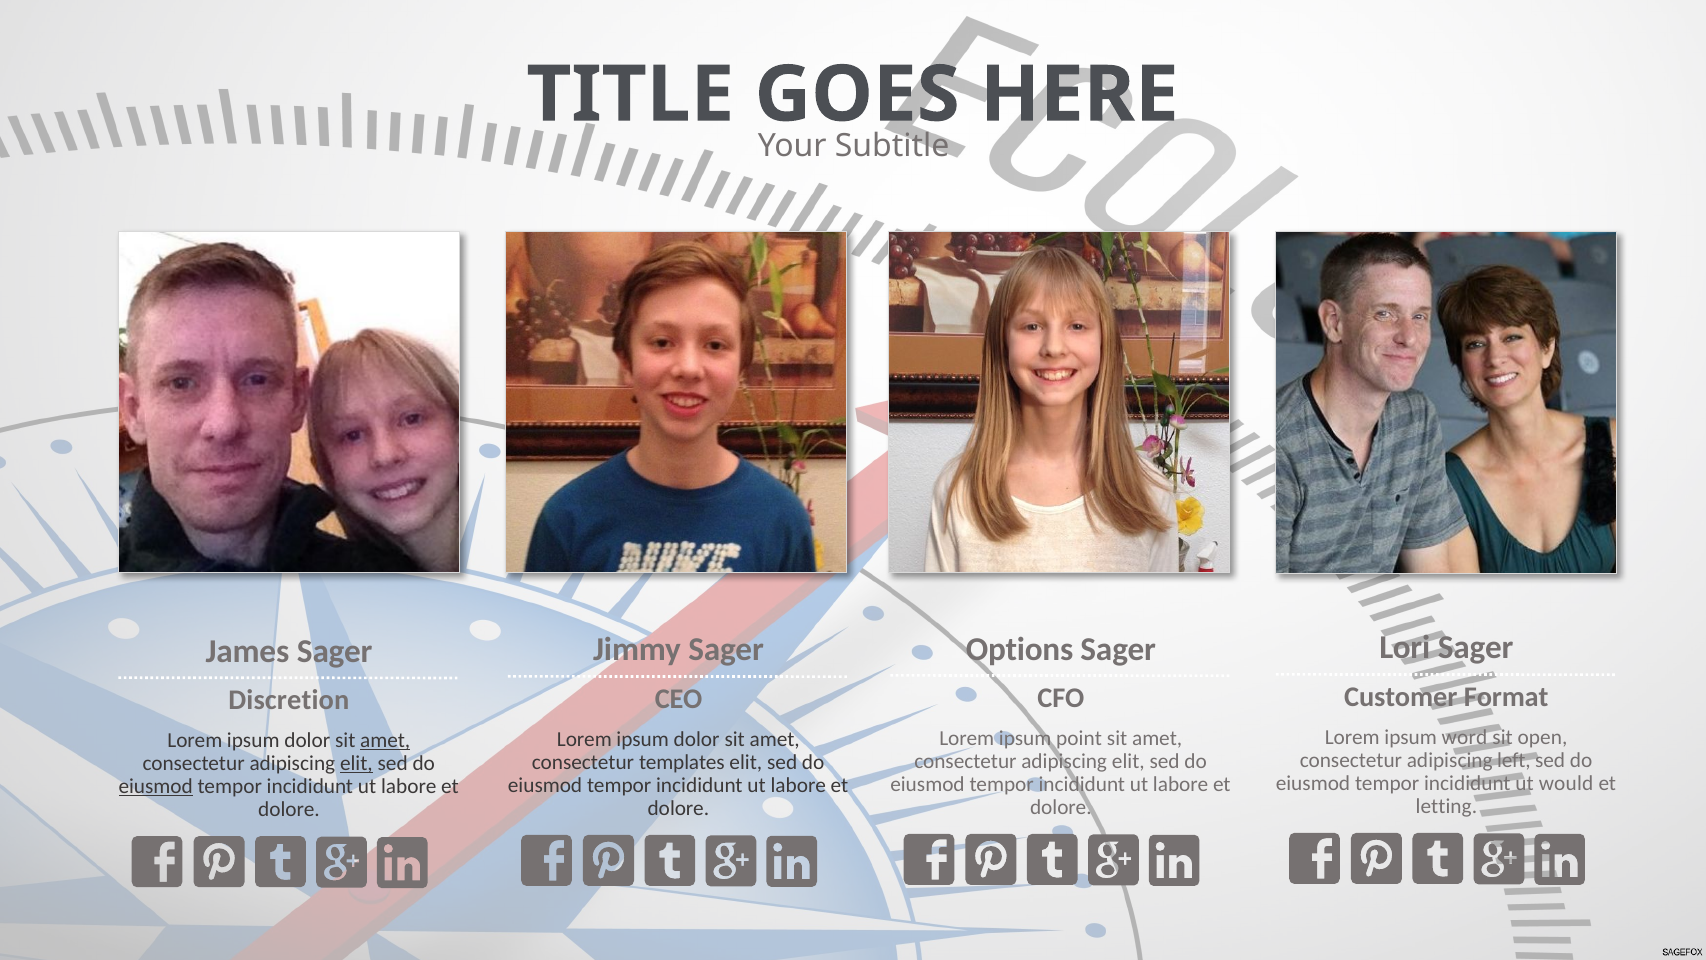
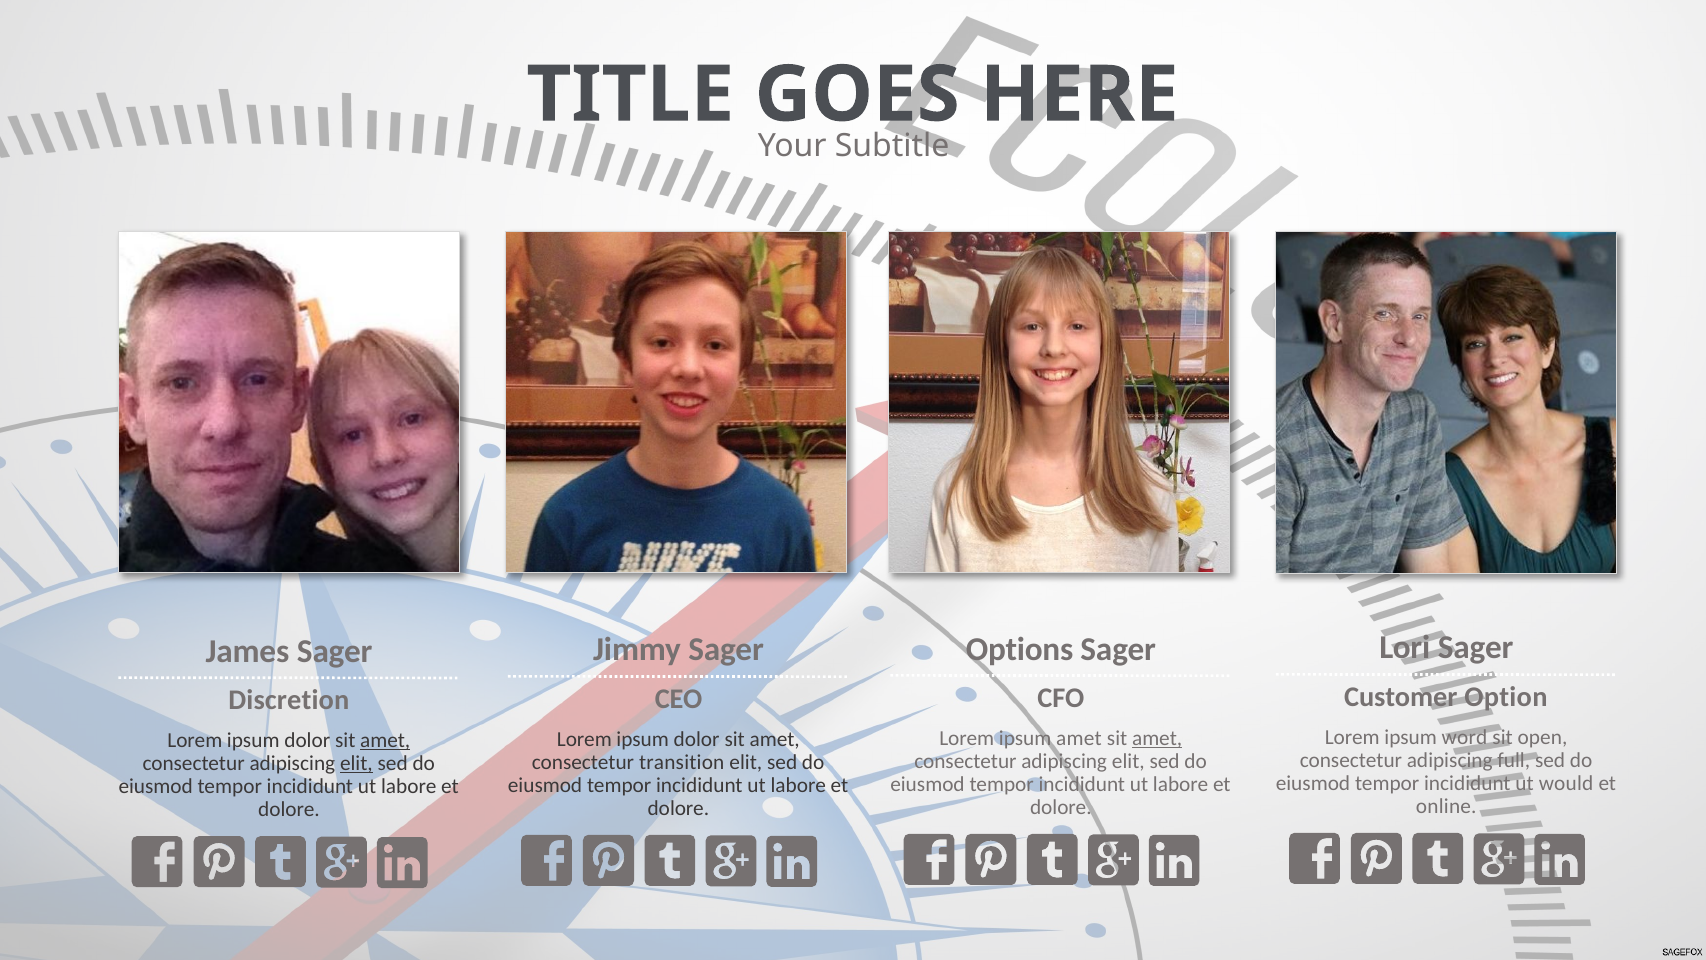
Format: Format -> Option
ipsum point: point -> amet
amet at (1157, 738) underline: none -> present
left: left -> full
templates: templates -> transition
eiusmod at (156, 786) underline: present -> none
letting: letting -> online
